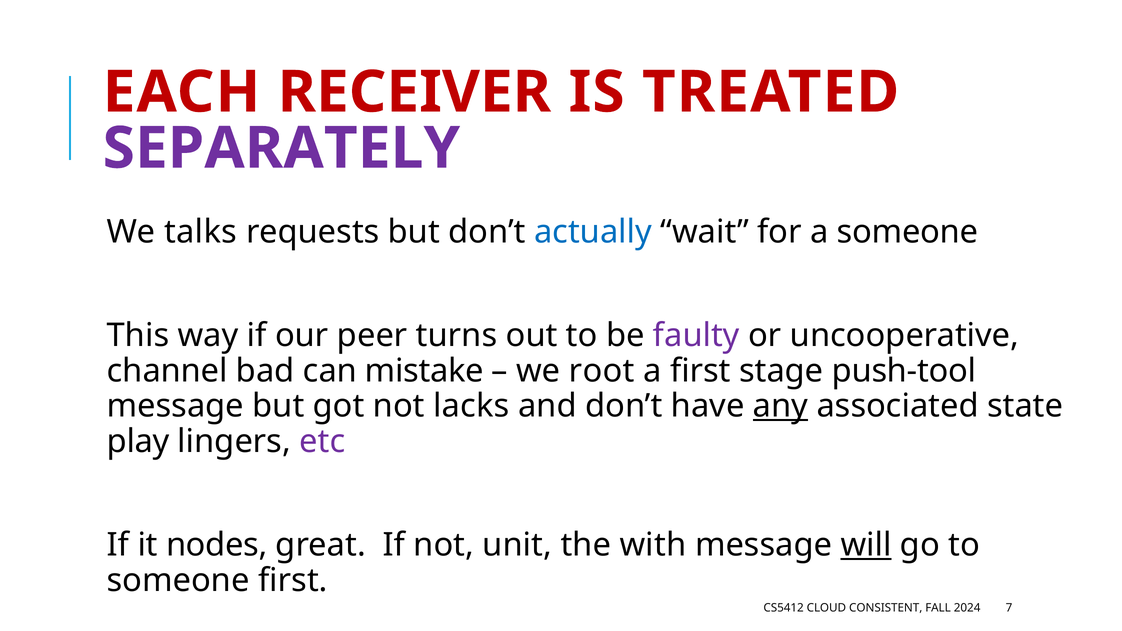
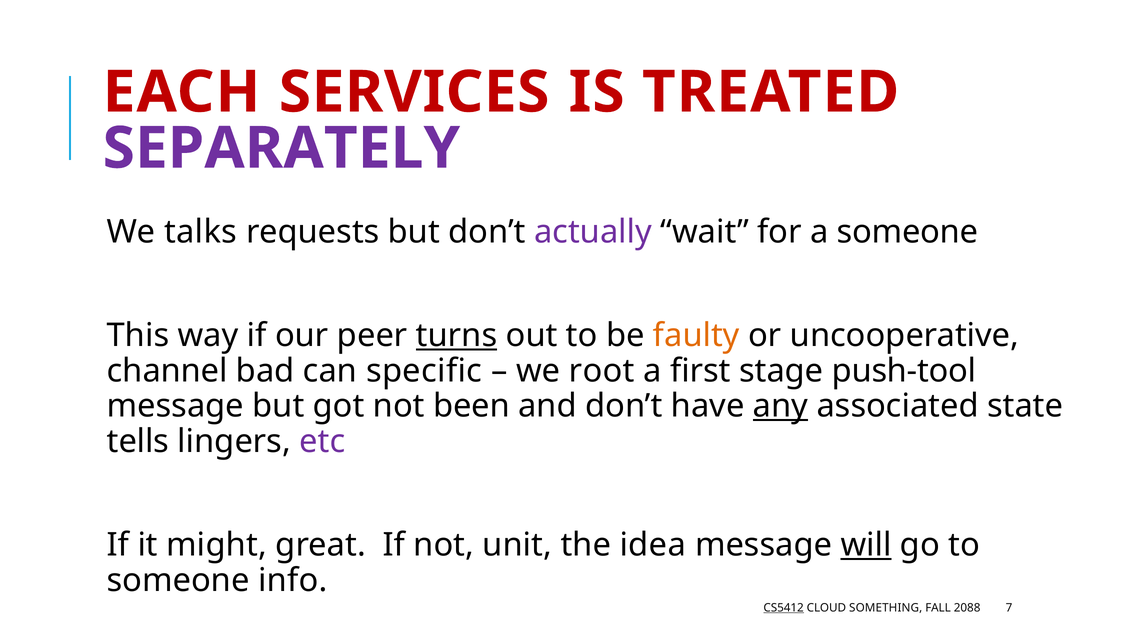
RECEIVER: RECEIVER -> SERVICES
actually colour: blue -> purple
turns underline: none -> present
faulty colour: purple -> orange
mistake: mistake -> specific
lacks: lacks -> been
play: play -> tells
nodes: nodes -> might
with: with -> idea
someone first: first -> info
CS5412 underline: none -> present
CONSISTENT: CONSISTENT -> SOMETHING
2024: 2024 -> 2088
